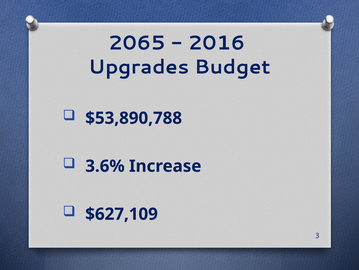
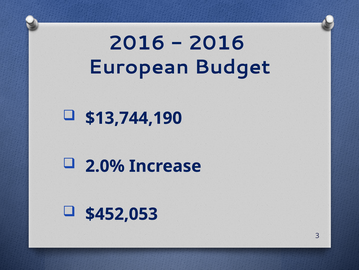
2065 at (137, 43): 2065 -> 2016
Upgrades: Upgrades -> European
$53,890,788: $53,890,788 -> $13,744,190
3.6%: 3.6% -> 2.0%
$627,109: $627,109 -> $452,053
